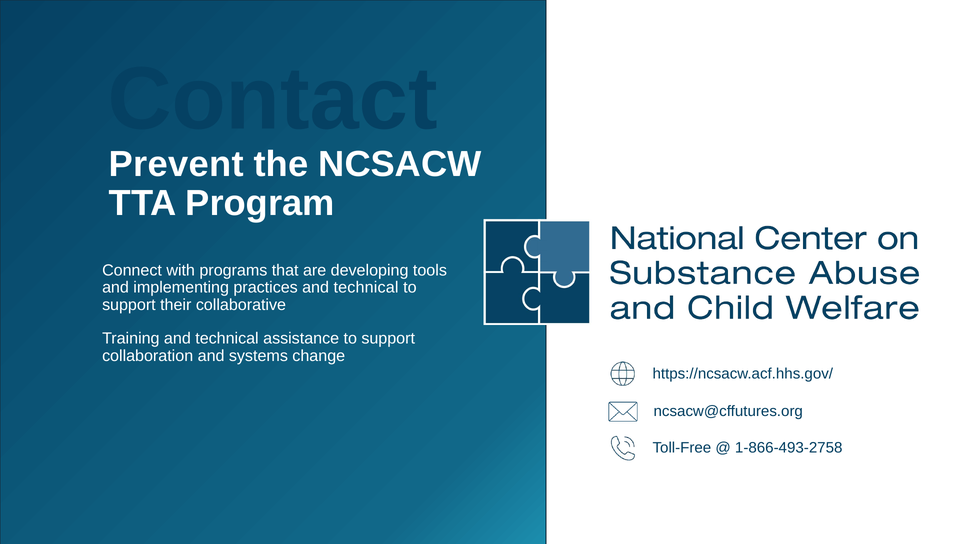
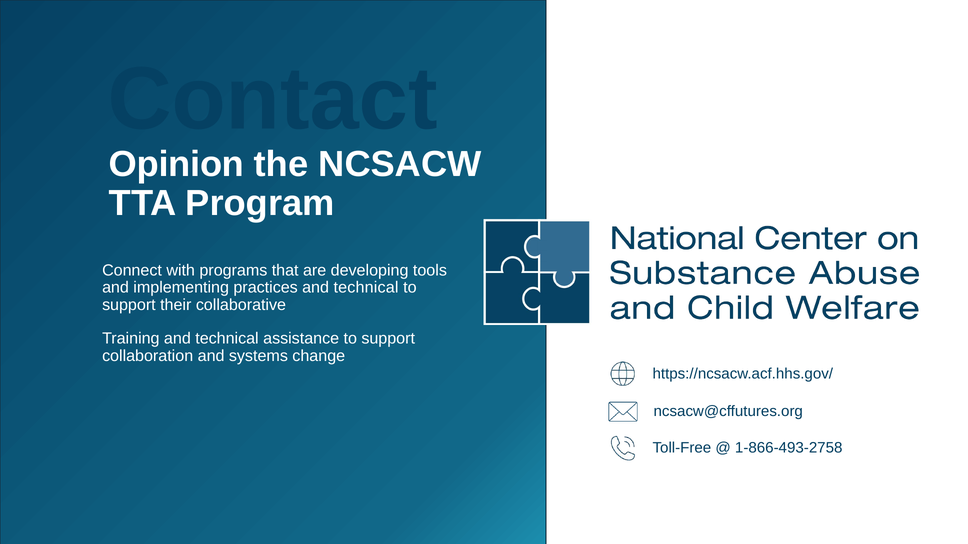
Prevent: Prevent -> Opinion
